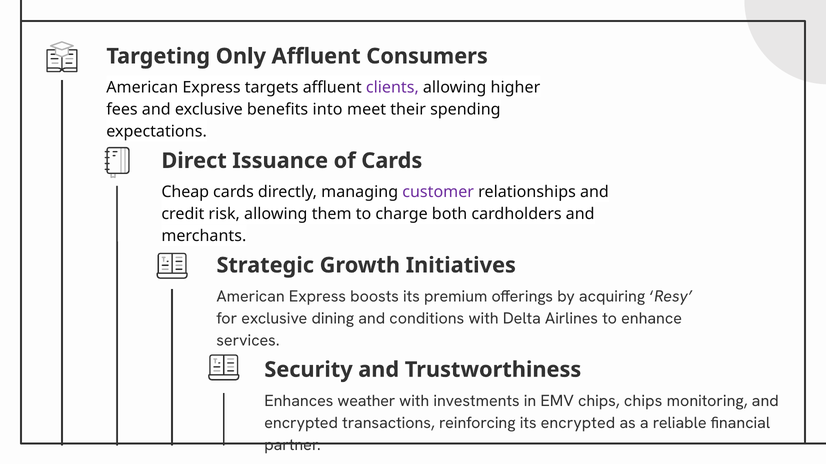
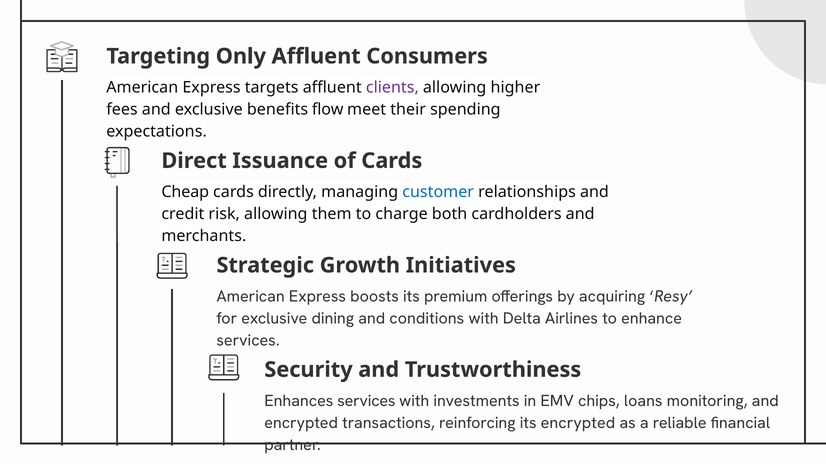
into: into -> flow
customer colour: purple -> blue
Enhances weather: weather -> services
chips chips: chips -> loans
